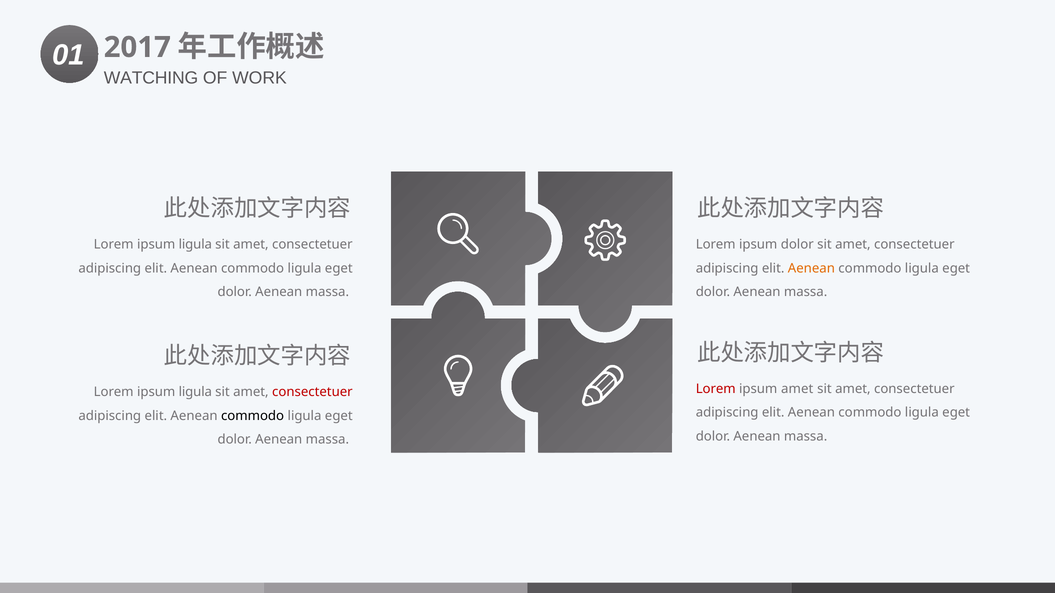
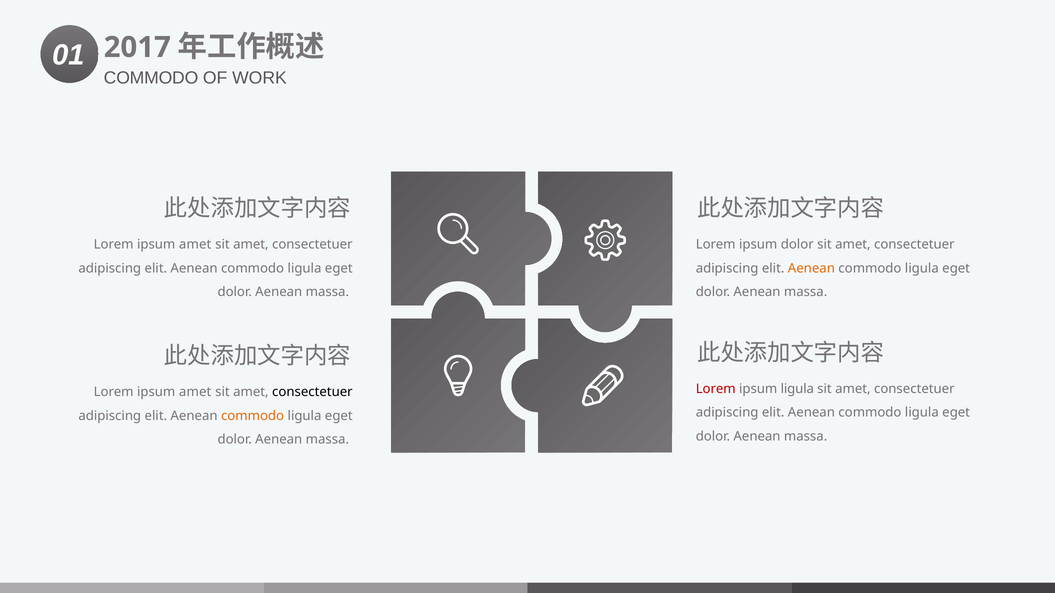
WATCHING at (151, 78): WATCHING -> COMMODO
ligula at (195, 245): ligula -> amet
ipsum amet: amet -> ligula
ligula at (195, 392): ligula -> amet
consectetuer at (312, 392) colour: red -> black
commodo at (253, 416) colour: black -> orange
